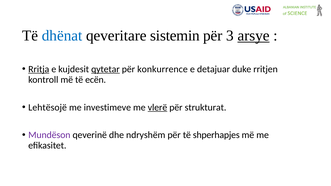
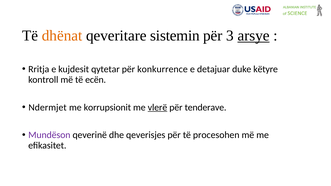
dhënat colour: blue -> orange
Rritja underline: present -> none
qytetar underline: present -> none
rritjen: rritjen -> këtyre
Lehtësojë: Lehtësojë -> Ndermjet
investimeve: investimeve -> korrupsionit
strukturat: strukturat -> tenderave
ndryshëm: ndryshëm -> qeverisjes
shperhapjes: shperhapjes -> procesohen
